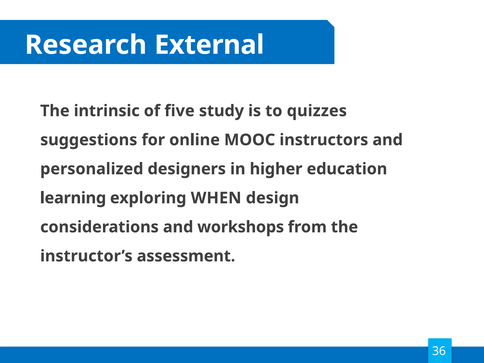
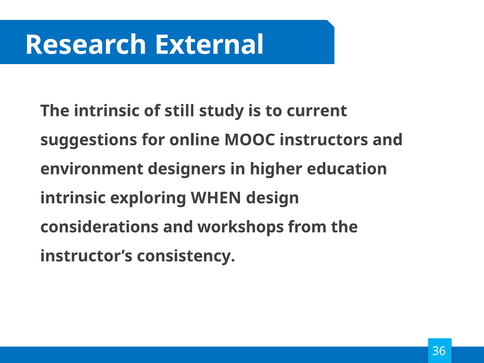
five: five -> still
quizzes: quizzes -> current
personalized: personalized -> environment
learning at (73, 198): learning -> intrinsic
assessment: assessment -> consistency
